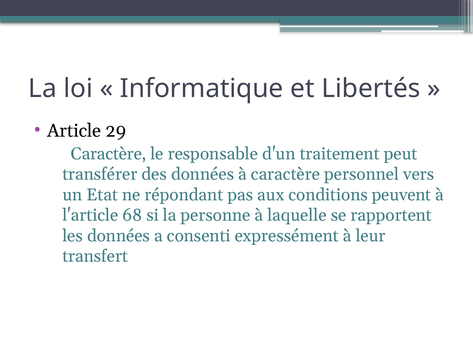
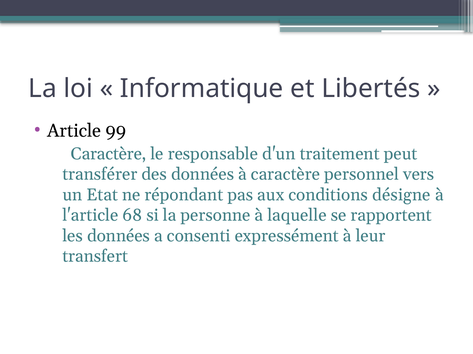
29: 29 -> 99
peuvent: peuvent -> désigne
